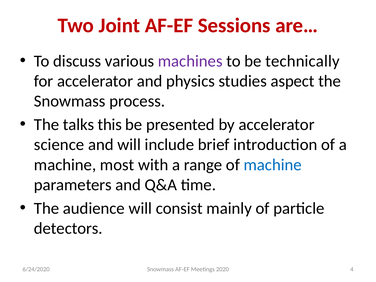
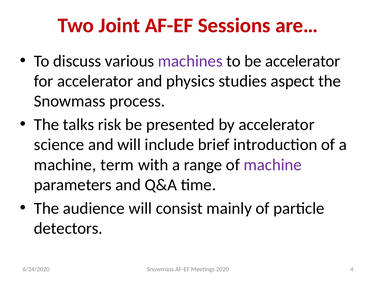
be technically: technically -> accelerator
this: this -> risk
most: most -> term
machine at (273, 165) colour: blue -> purple
